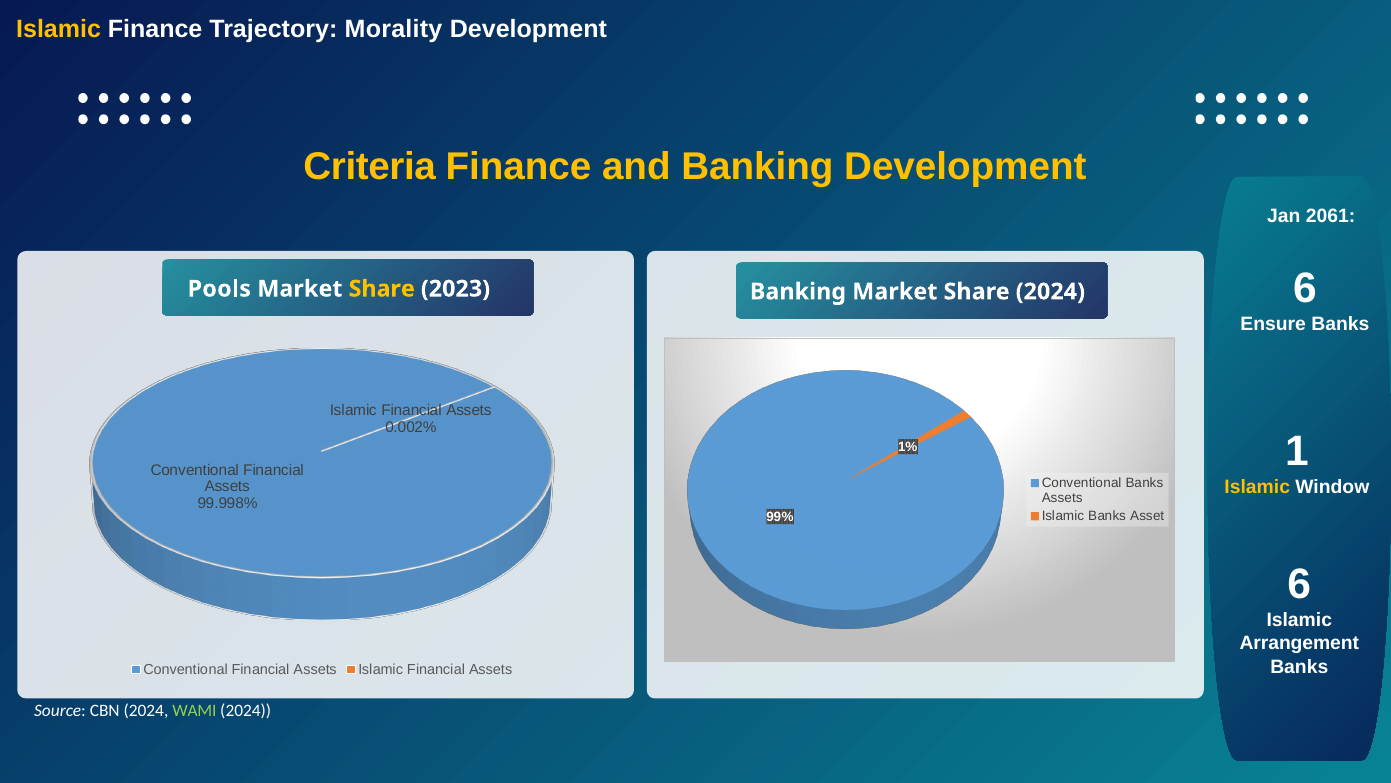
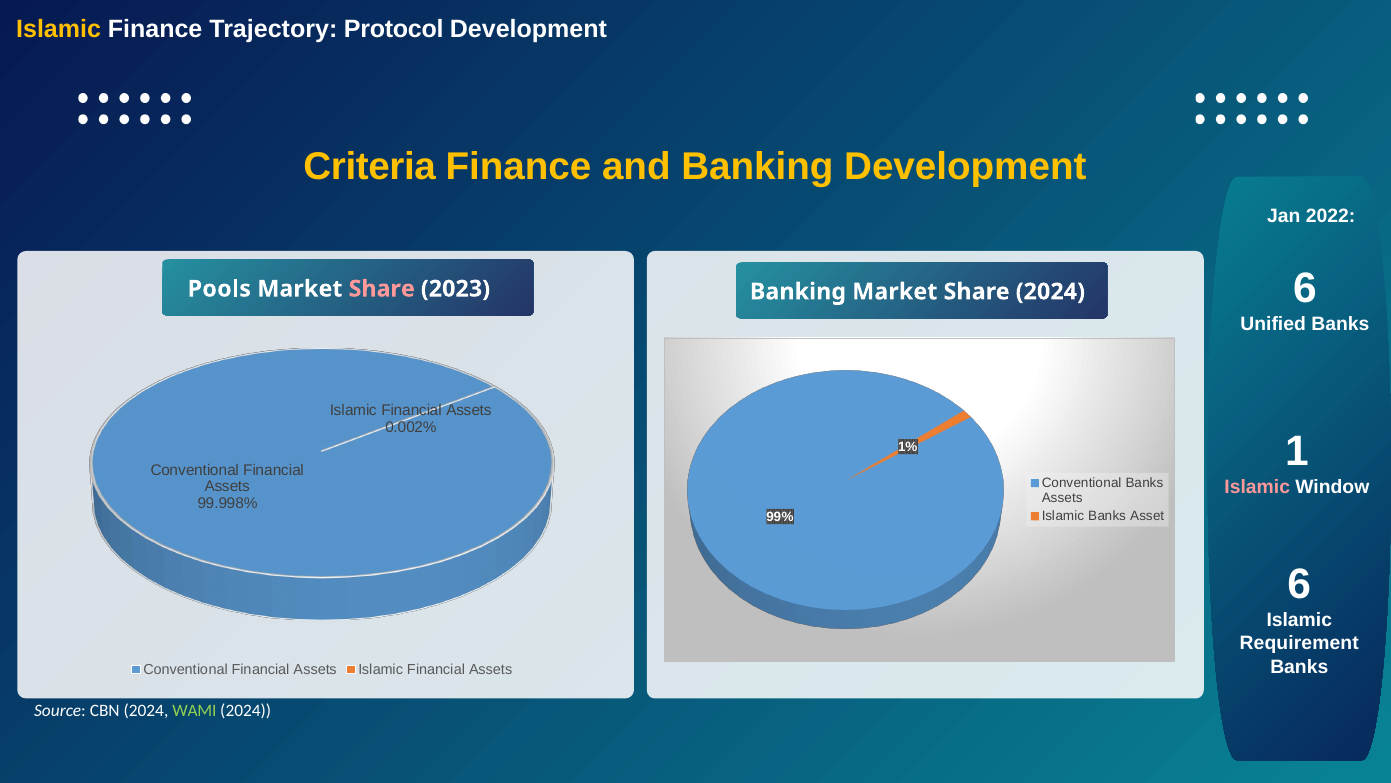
Morality: Morality -> Protocol
2061: 2061 -> 2022
Share at (382, 289) colour: yellow -> pink
Ensure: Ensure -> Unified
Islamic at (1257, 487) colour: yellow -> pink
Arrangement: Arrangement -> Requirement
